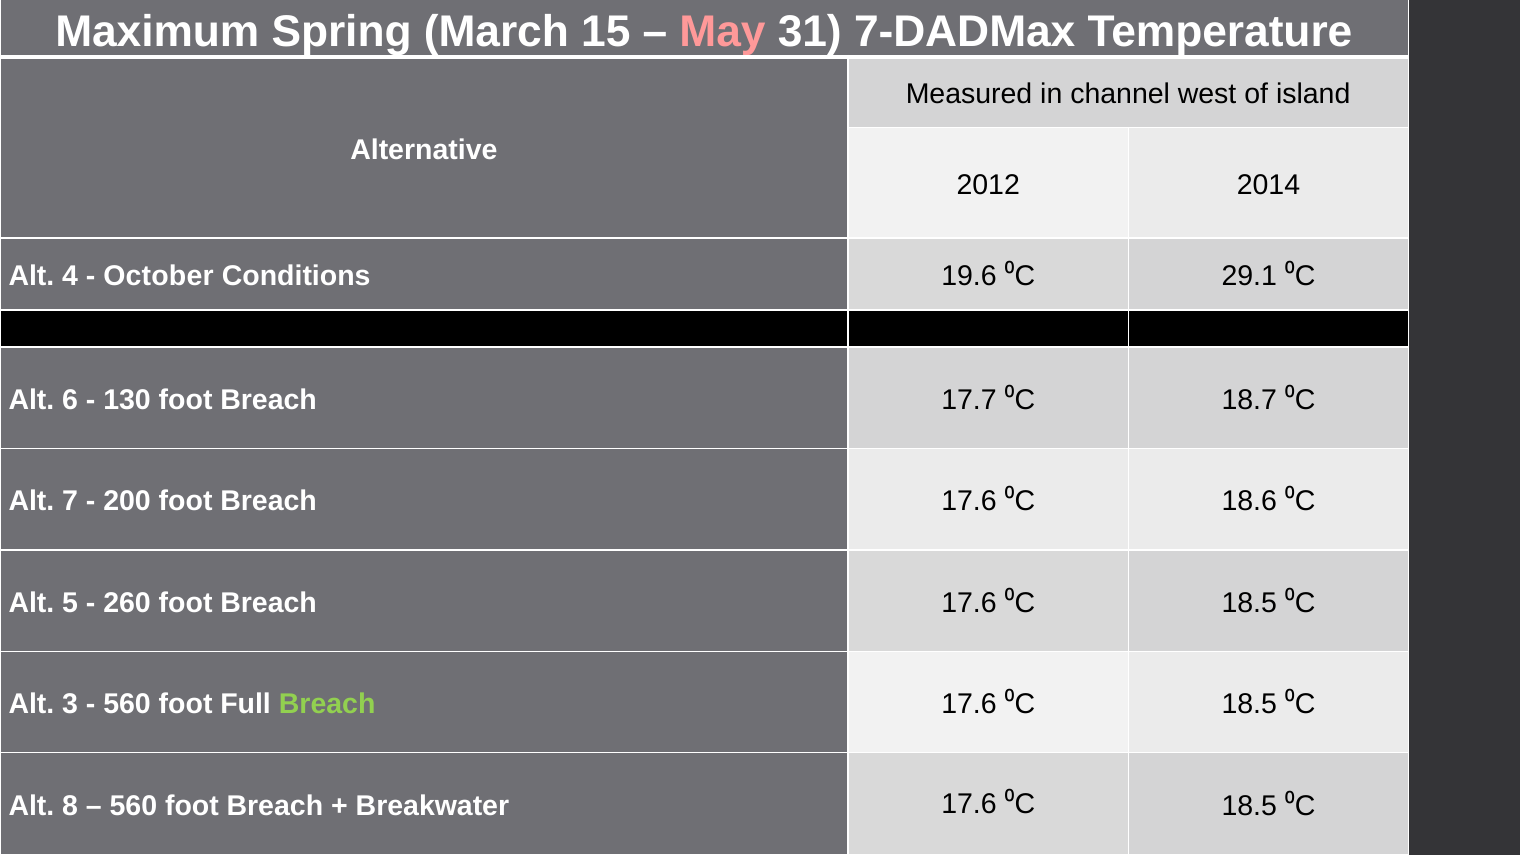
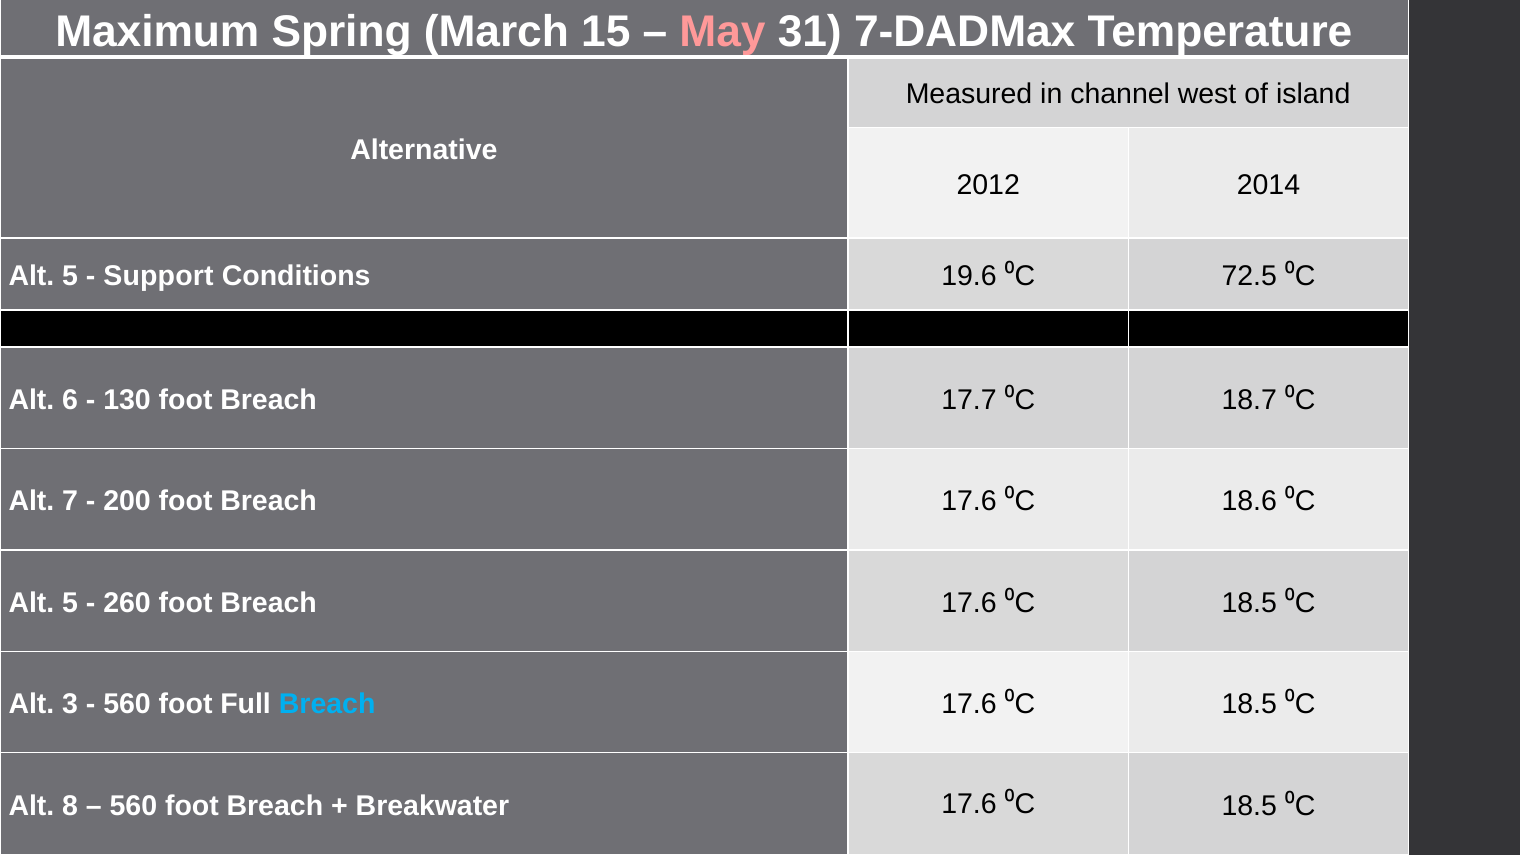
4 at (70, 276): 4 -> 5
October: October -> Support
29.1: 29.1 -> 72.5
Breach at (327, 704) colour: light green -> light blue
